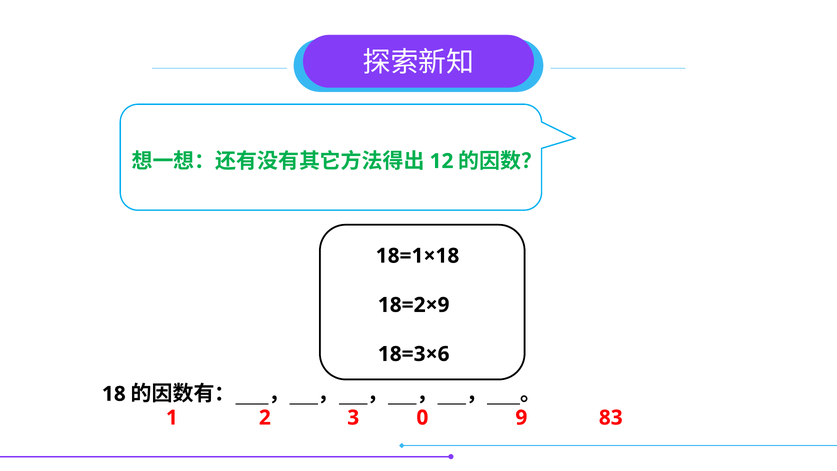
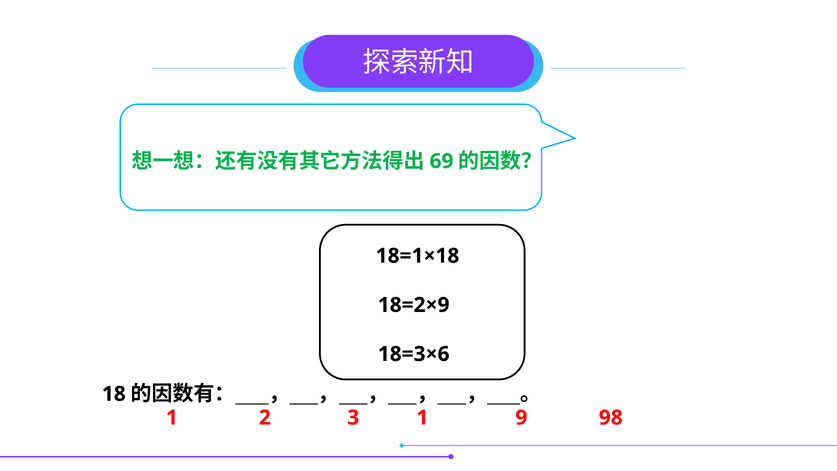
12: 12 -> 69
3 0: 0 -> 1
83: 83 -> 98
